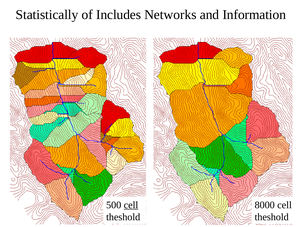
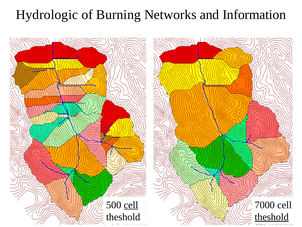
Statistically: Statistically -> Hydrologic
Includes: Includes -> Burning
8000: 8000 -> 7000
theshold at (272, 217) underline: none -> present
